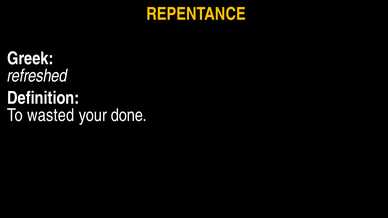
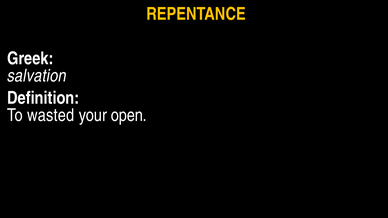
refreshed: refreshed -> salvation
done: done -> open
